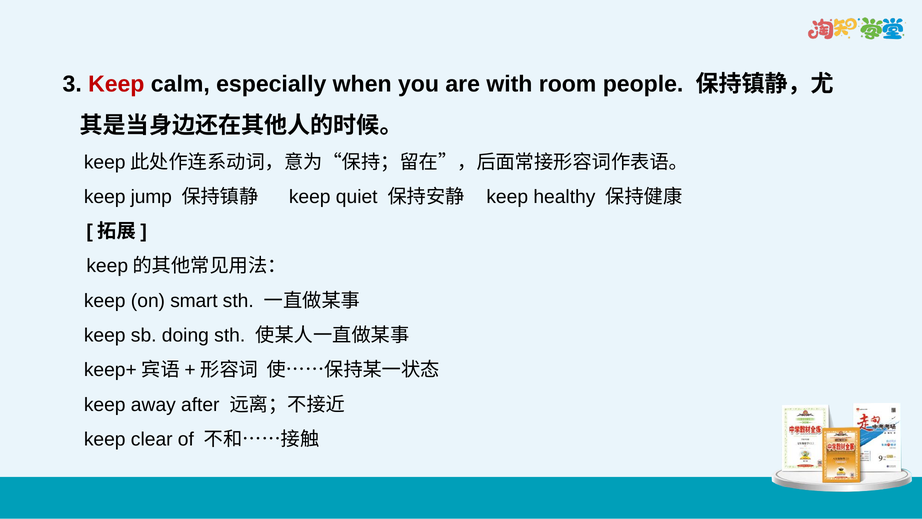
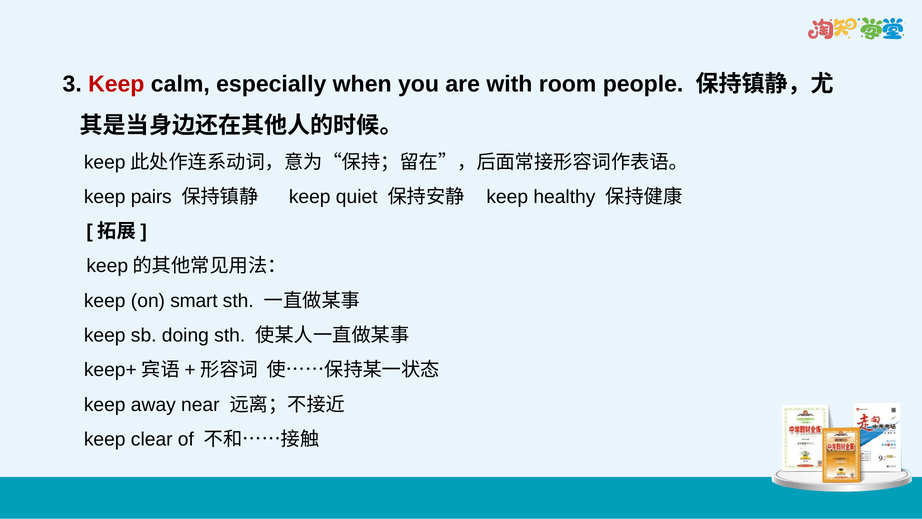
jump: jump -> pairs
after: after -> near
